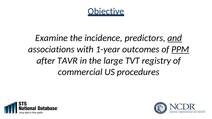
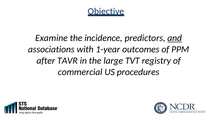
PPM underline: present -> none
